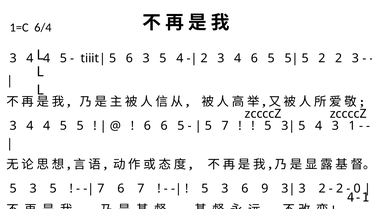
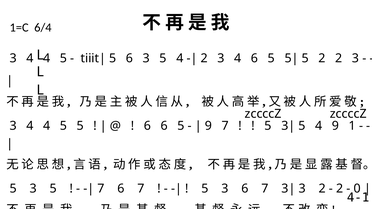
5 at (209, 126): 5 -> 9
4 3: 3 -> 9
3 6 9: 9 -> 7
